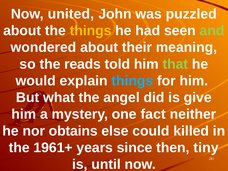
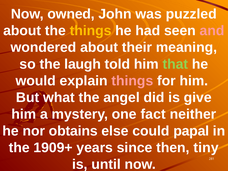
united: united -> owned
and colour: light green -> pink
reads: reads -> laugh
things at (132, 81) colour: light blue -> pink
killed: killed -> papal
1961+: 1961+ -> 1909+
